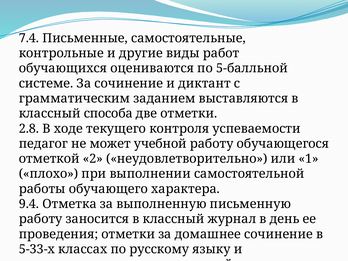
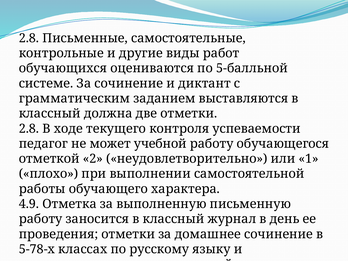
7.4 at (29, 38): 7.4 -> 2.8
способа: способа -> должна
9.4: 9.4 -> 4.9
5-33-х: 5-33-х -> 5-78-х
